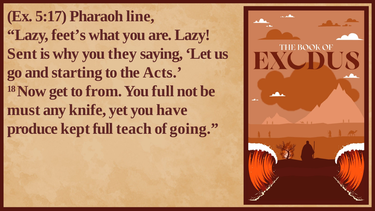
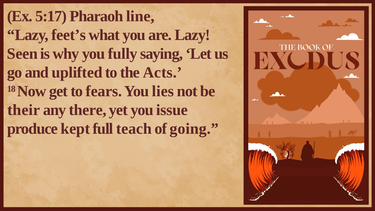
Sent: Sent -> Seen
they: they -> fully
starting: starting -> uplifted
from: from -> fears
You full: full -> lies
must: must -> their
knife: knife -> there
have: have -> issue
